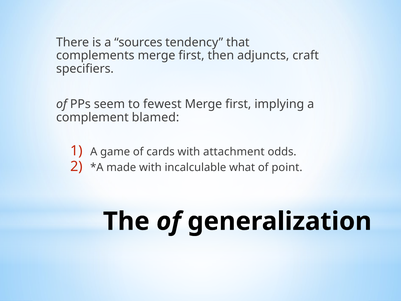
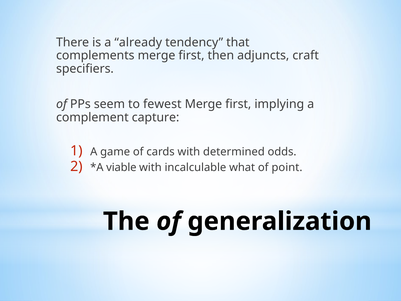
sources: sources -> already
blamed: blamed -> capture
attachment: attachment -> determined
made: made -> viable
